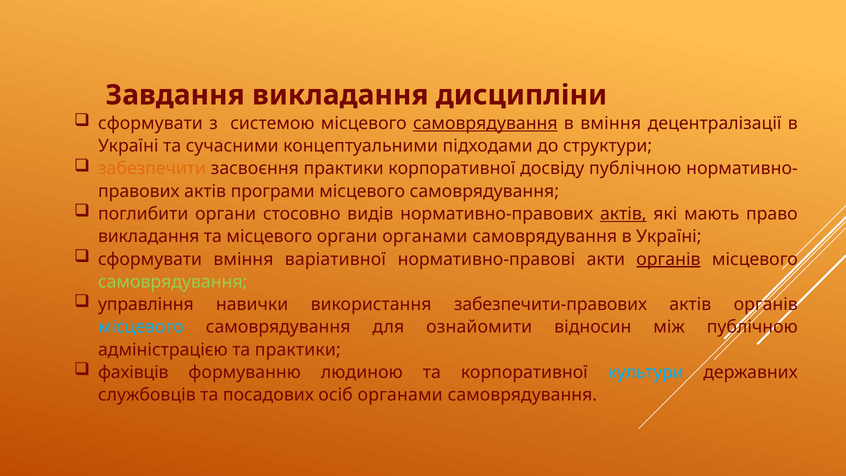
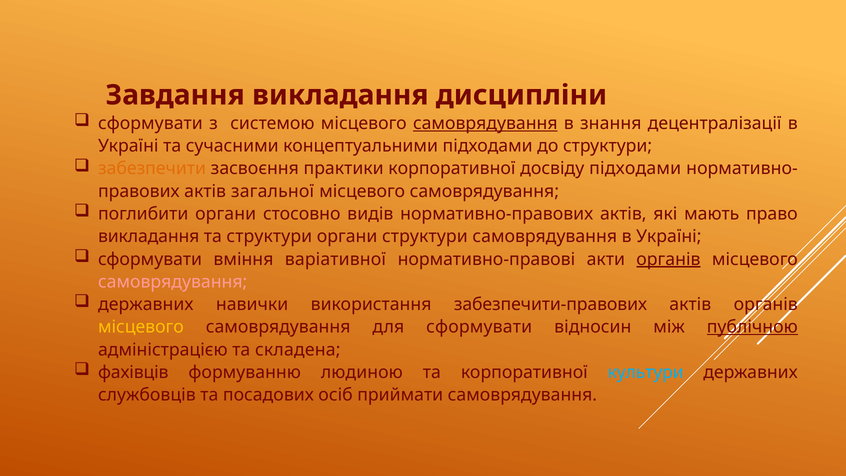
в вміння: вміння -> знання
досвіду публічною: публічною -> підходами
програми: програми -> загальної
актів at (623, 214) underline: present -> none
та місцевого: місцевого -> структури
органи органами: органами -> структури
самоврядування at (173, 282) colour: light green -> pink
управління at (146, 304): управління -> державних
місцевого at (141, 327) colour: light blue -> yellow
для ознайомити: ознайомити -> сформувати
публічною at (752, 327) underline: none -> present
та практики: практики -> складена
осіб органами: органами -> приймати
